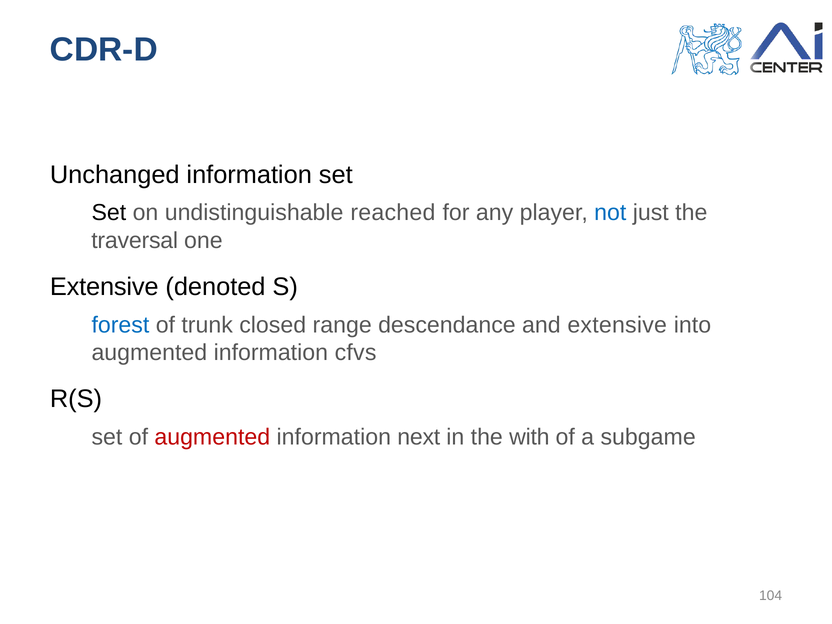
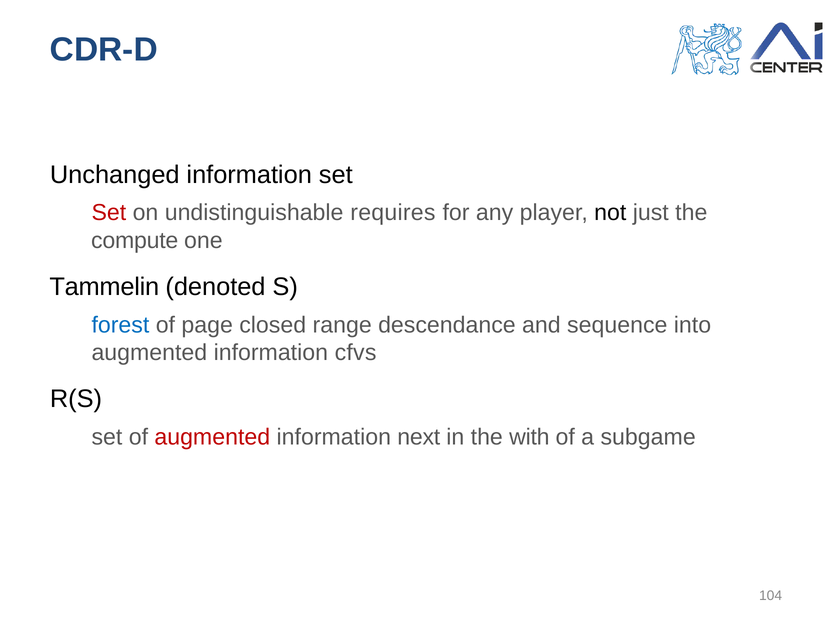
Set at (109, 213) colour: black -> red
reached: reached -> requires
not colour: blue -> black
traversal: traversal -> compute
Extensive at (104, 287): Extensive -> Tammelin
trunk: trunk -> page
and extensive: extensive -> sequence
